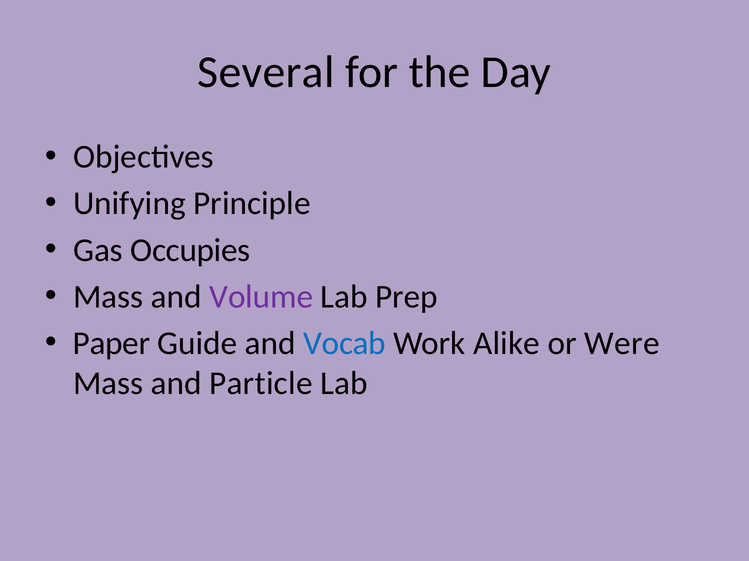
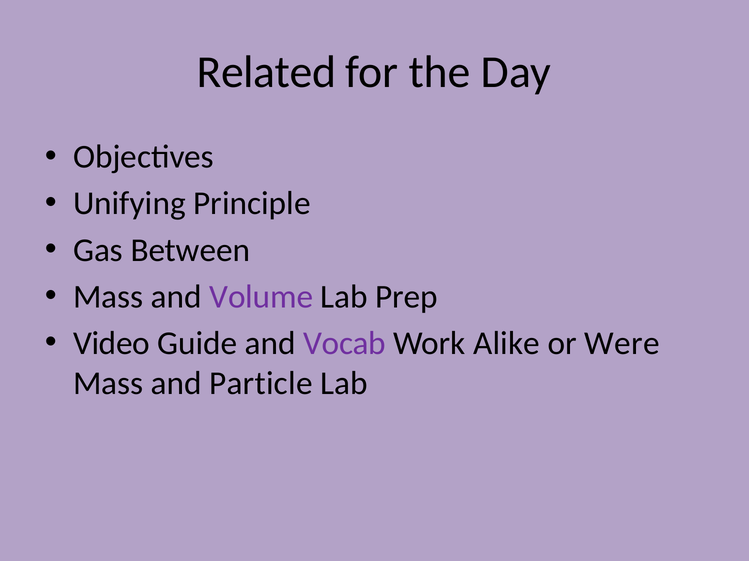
Several: Several -> Related
Occupies: Occupies -> Between
Paper: Paper -> Video
Vocab colour: blue -> purple
